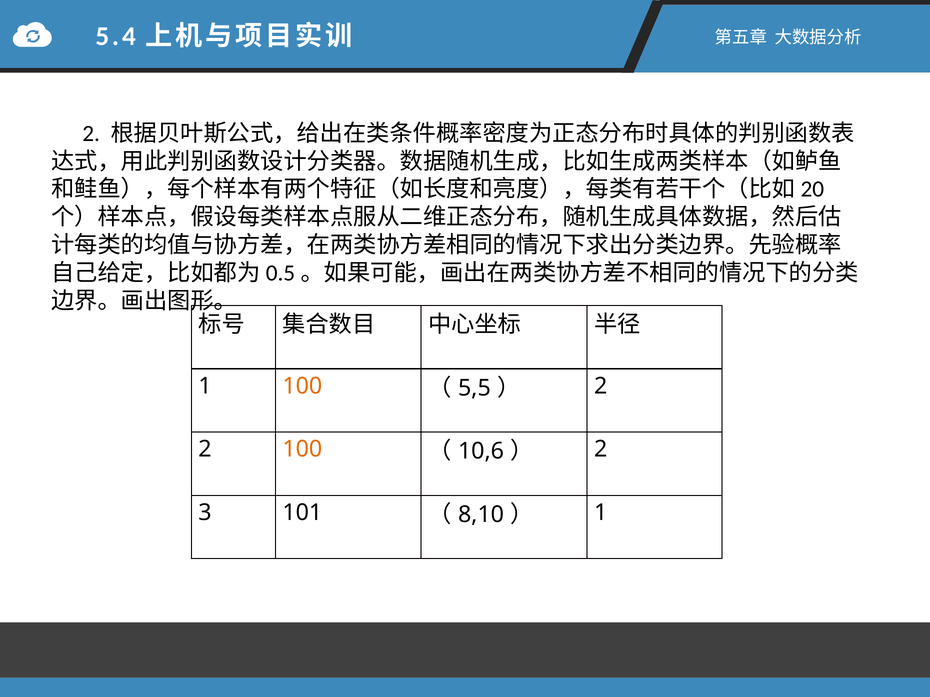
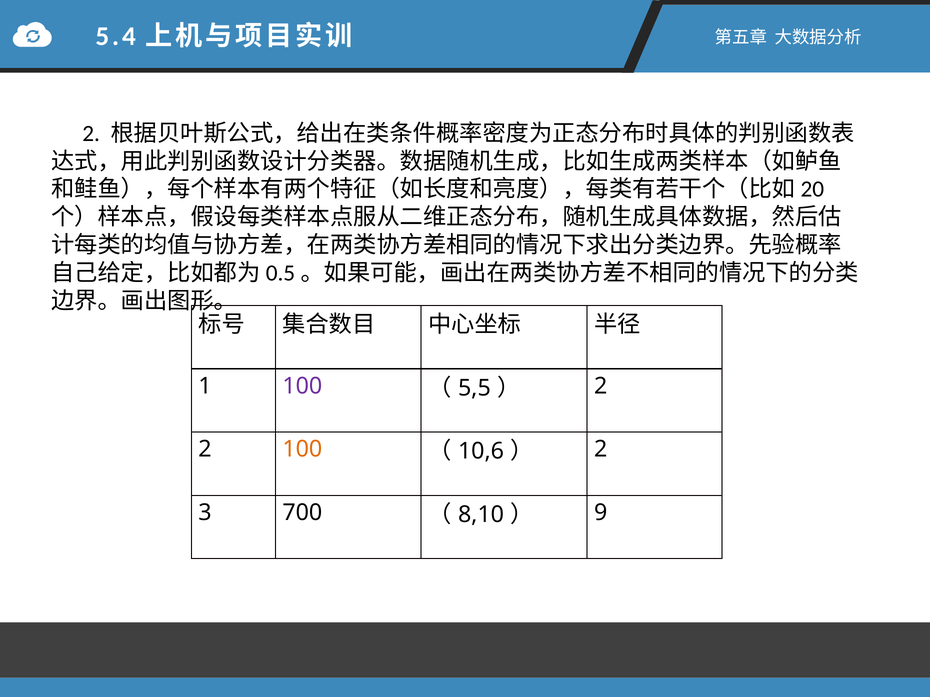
100 at (302, 386) colour: orange -> purple
101: 101 -> 700
1 at (601, 513): 1 -> 9
